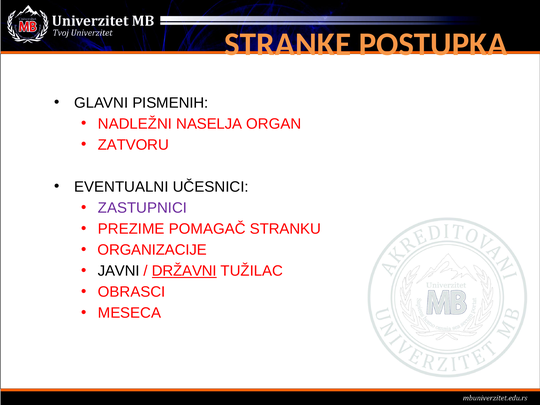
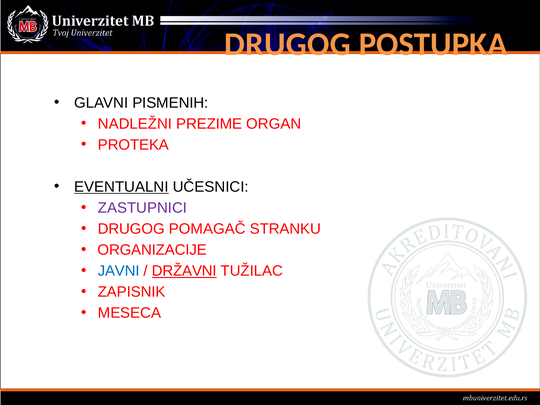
STRANKE at (288, 44): STRANKE -> DRUGOG
NASELJA: NASELJA -> PREZIME
ZATVORU: ZATVORU -> PROTEKA
EVENTUALNI underline: none -> present
PREZIME at (131, 229): PREZIME -> DRUGOG
JAVNI colour: black -> blue
OBRASCI: OBRASCI -> ZAPISNIK
